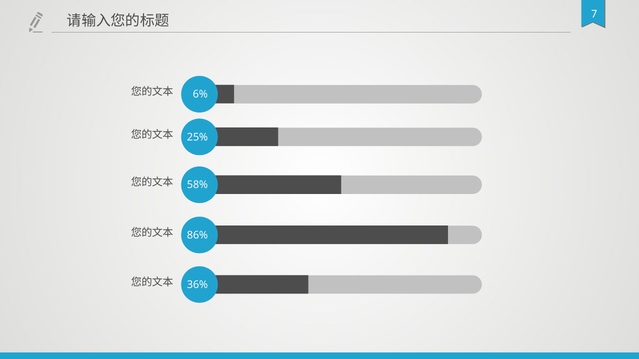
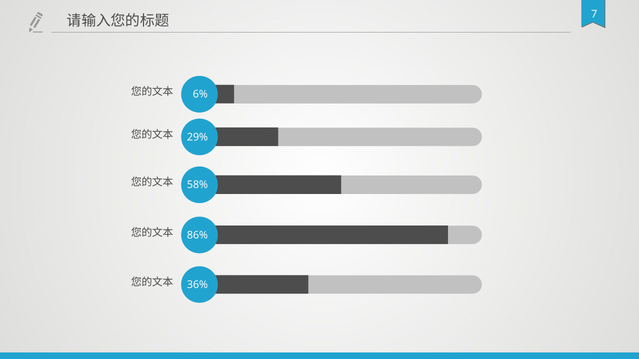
25%: 25% -> 29%
